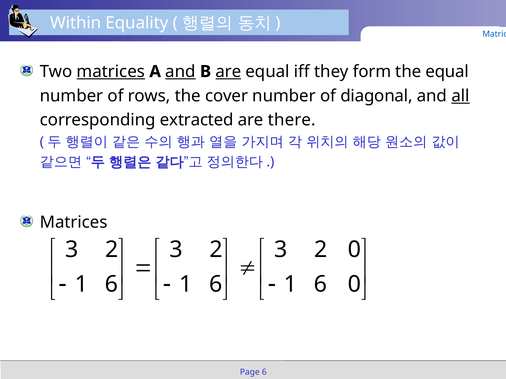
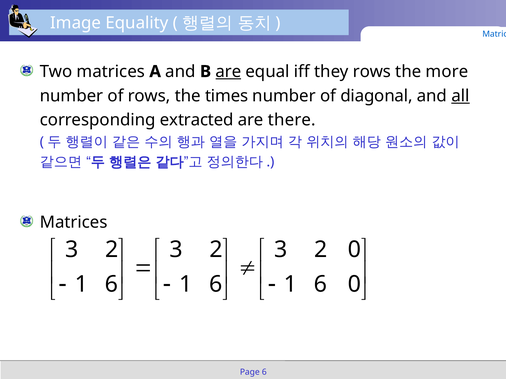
Within: Within -> Image
matrices at (111, 72) underline: present -> none
and at (180, 72) underline: present -> none
they form: form -> rows
the equal: equal -> more
cover: cover -> times
